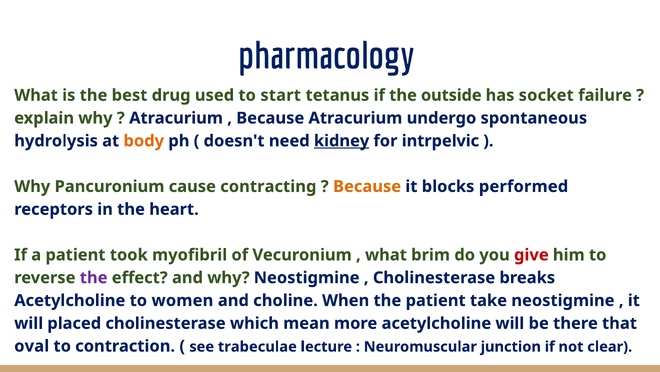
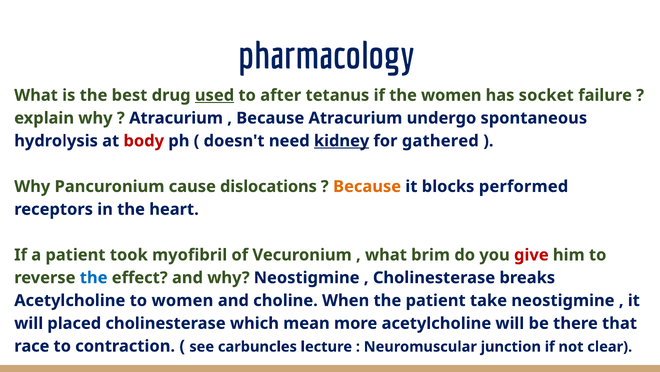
used underline: none -> present
start: start -> after
the outside: outside -> women
body colour: orange -> red
intrpelvic: intrpelvic -> gathered
contracting: contracting -> dislocations
the at (94, 277) colour: purple -> blue
oval: oval -> race
trabeculae: trabeculae -> carbuncles
